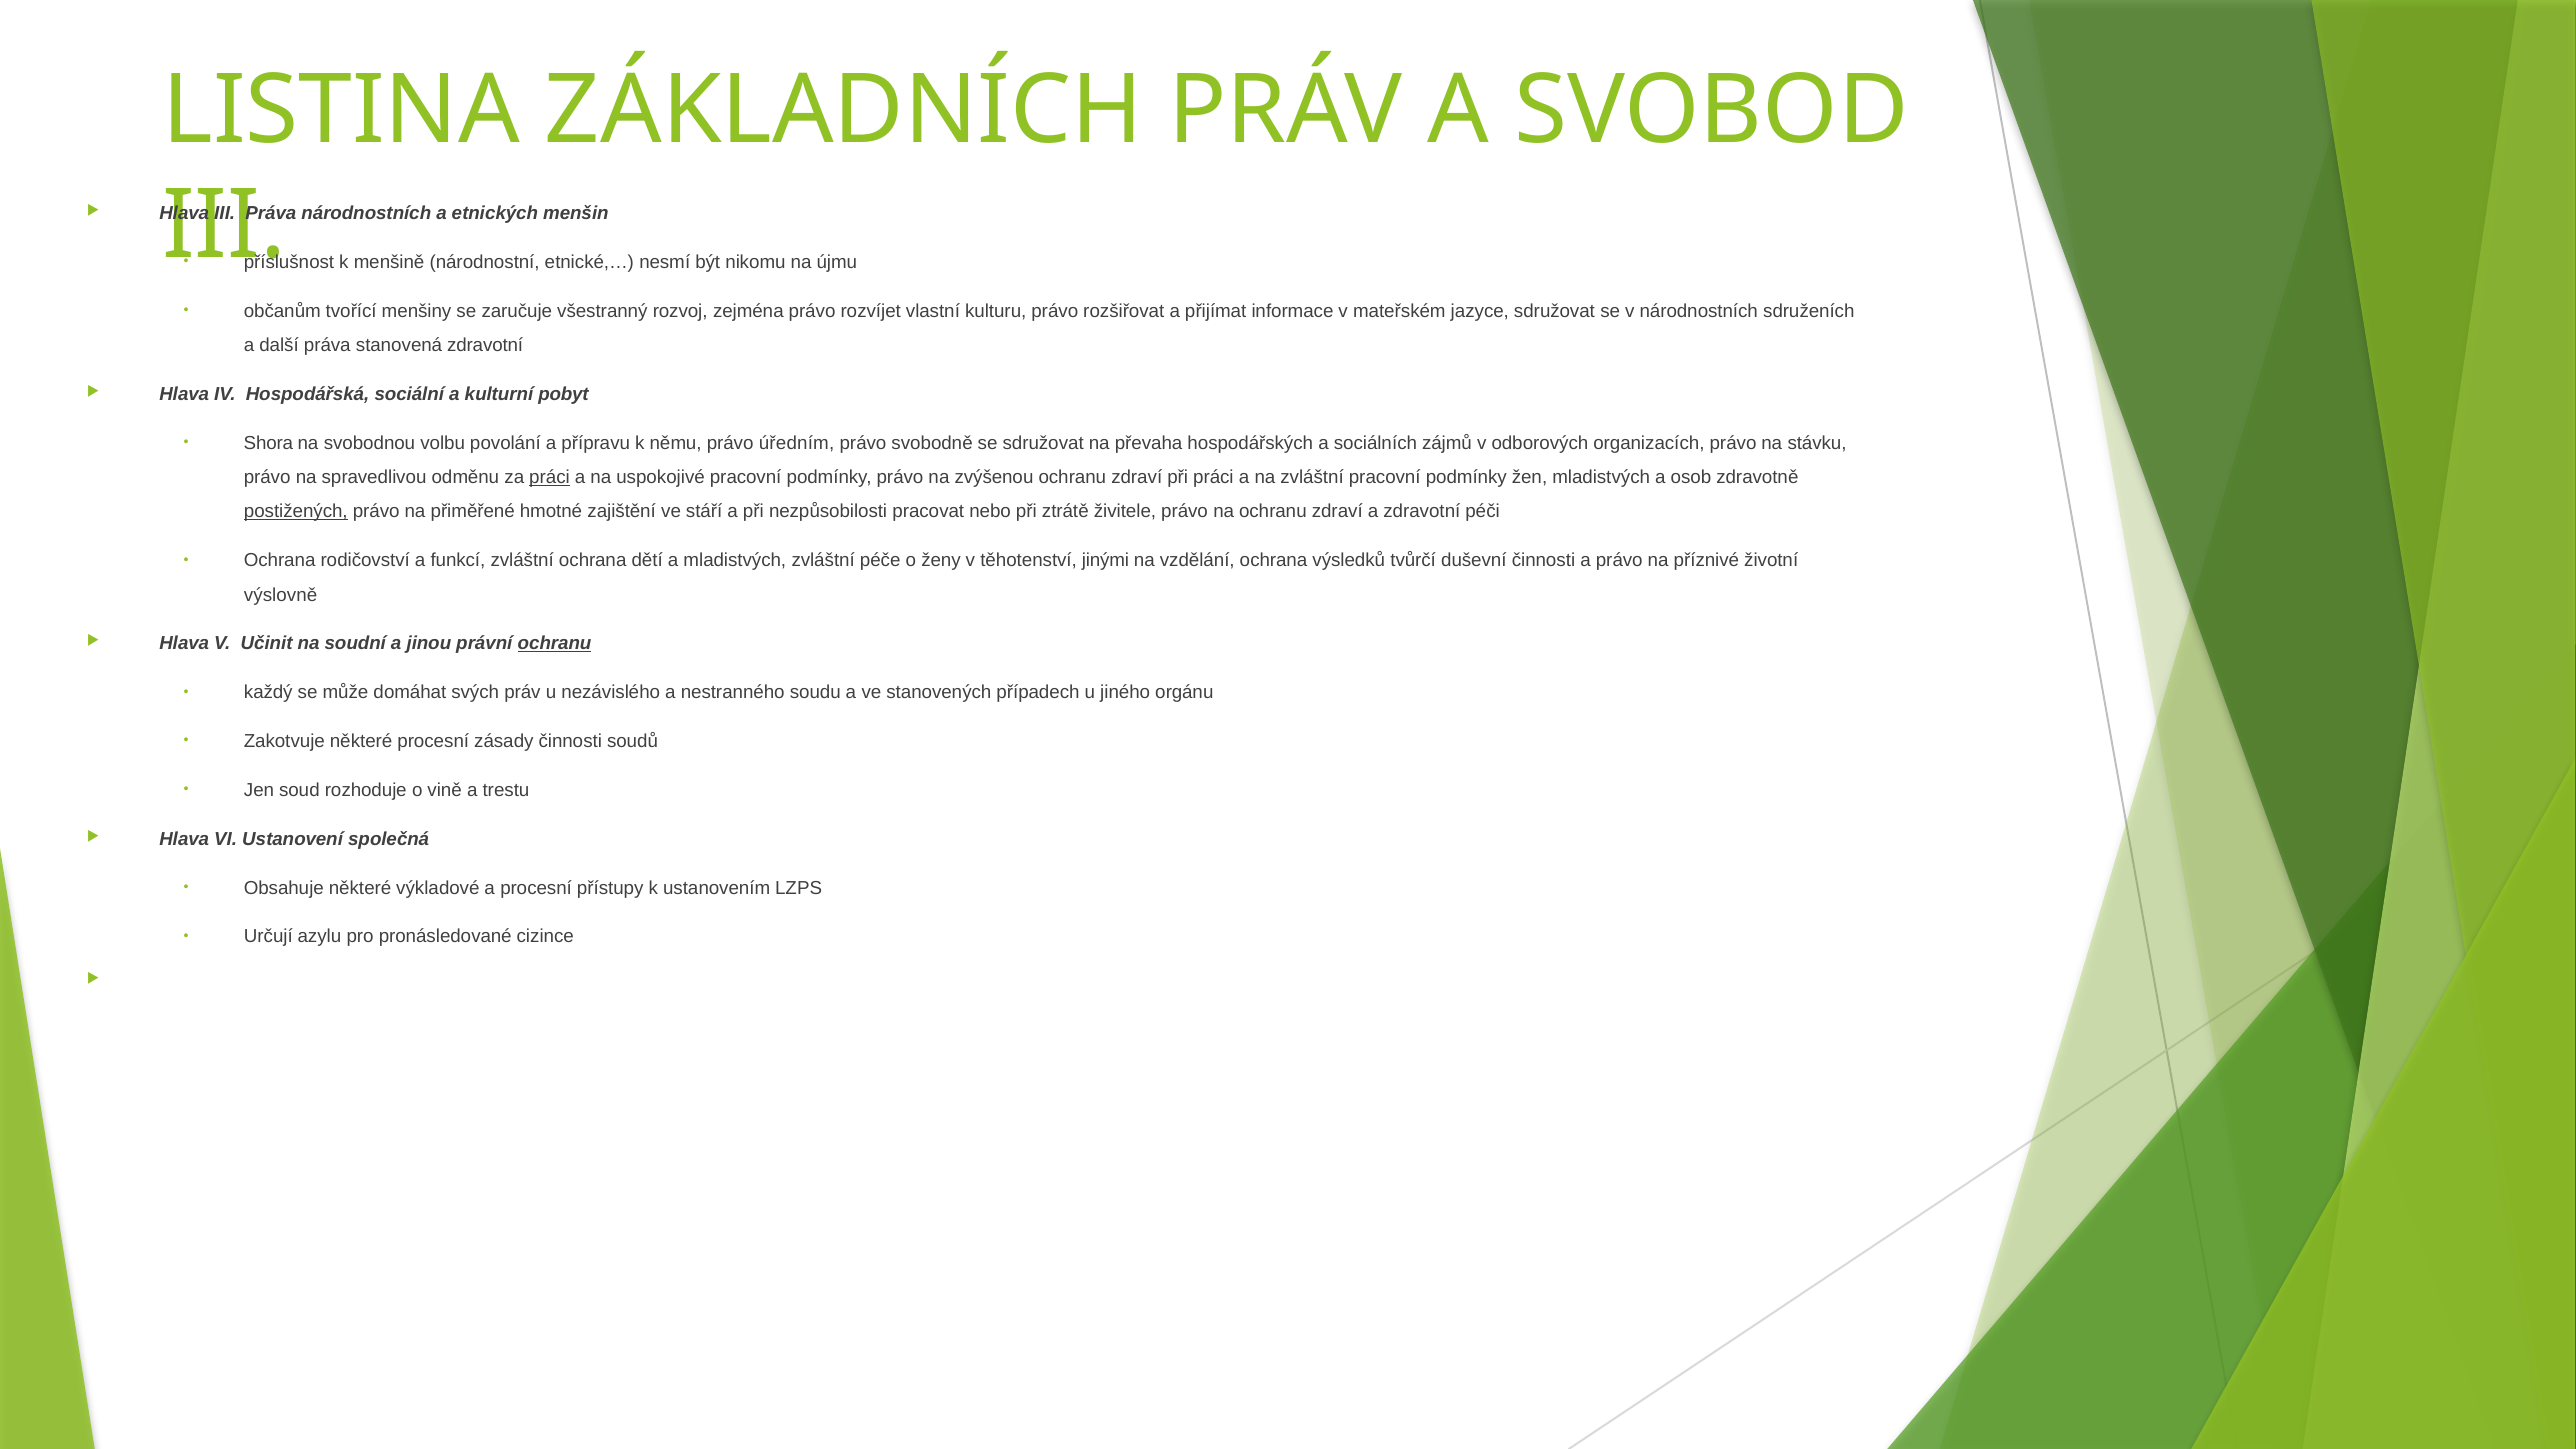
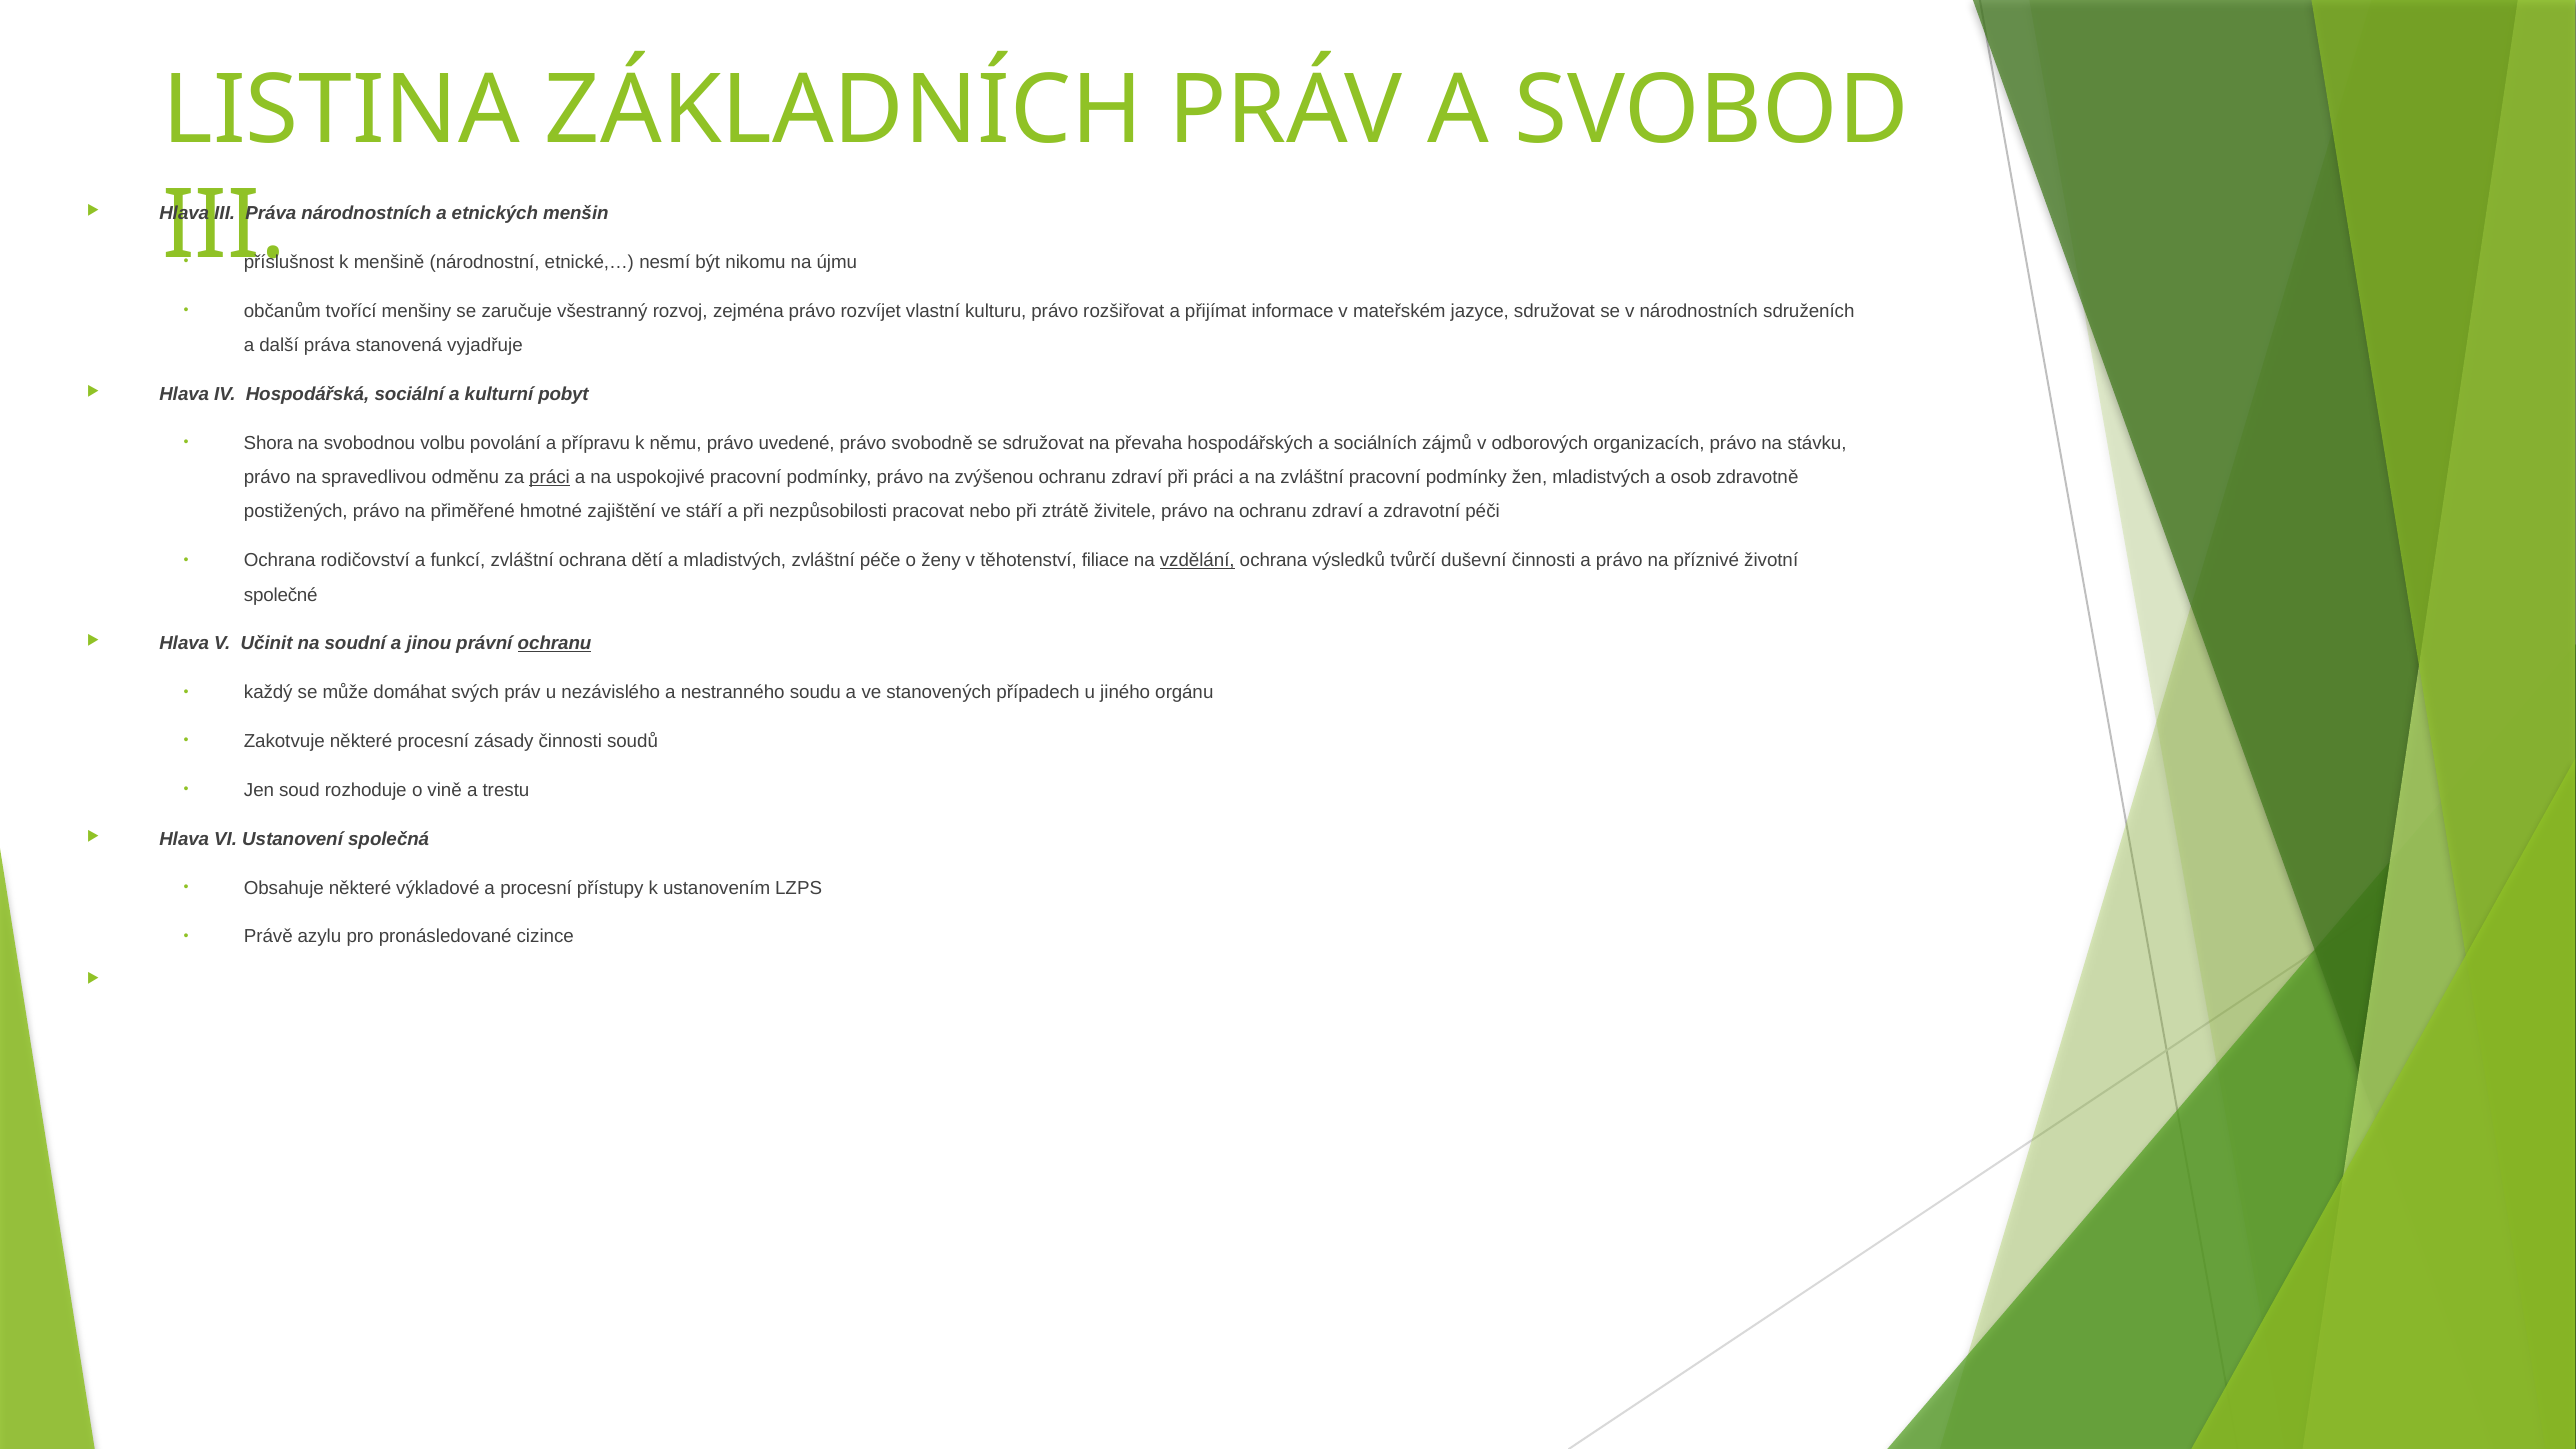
stanovená zdravotní: zdravotní -> vyjadřuje
úředním: úředním -> uvedené
postižených underline: present -> none
jinými: jinými -> filiace
vzdělání underline: none -> present
výslovně: výslovně -> společné
Určují: Určují -> Právě
